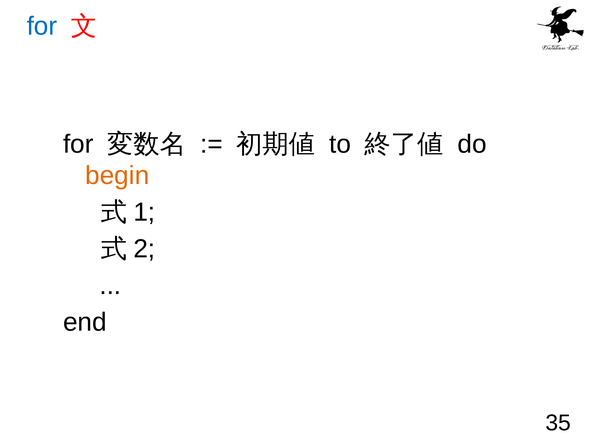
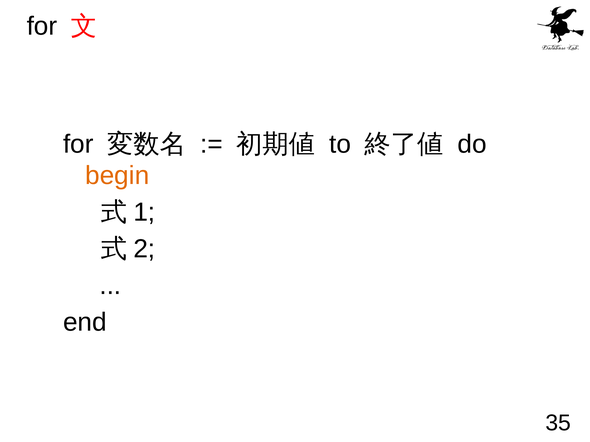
for at (42, 26) colour: blue -> black
